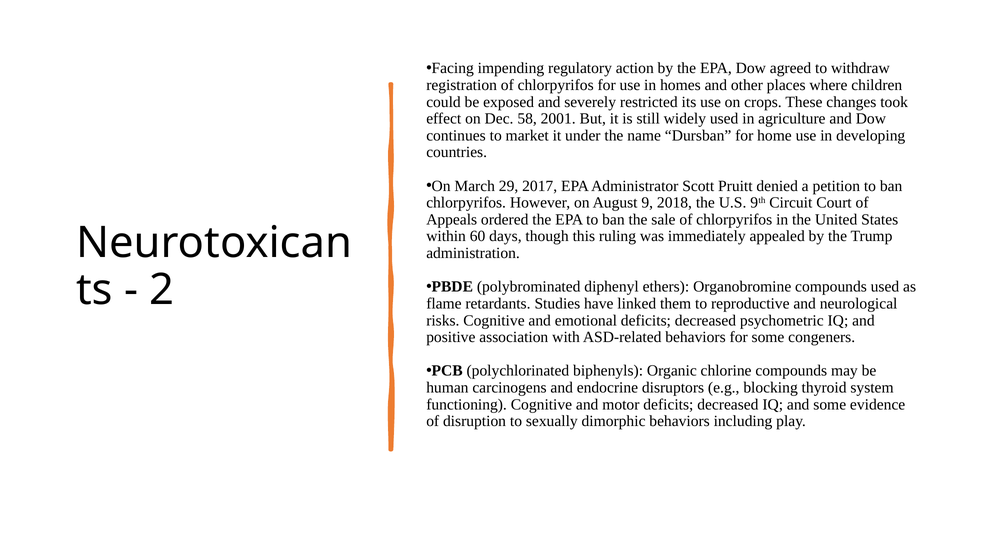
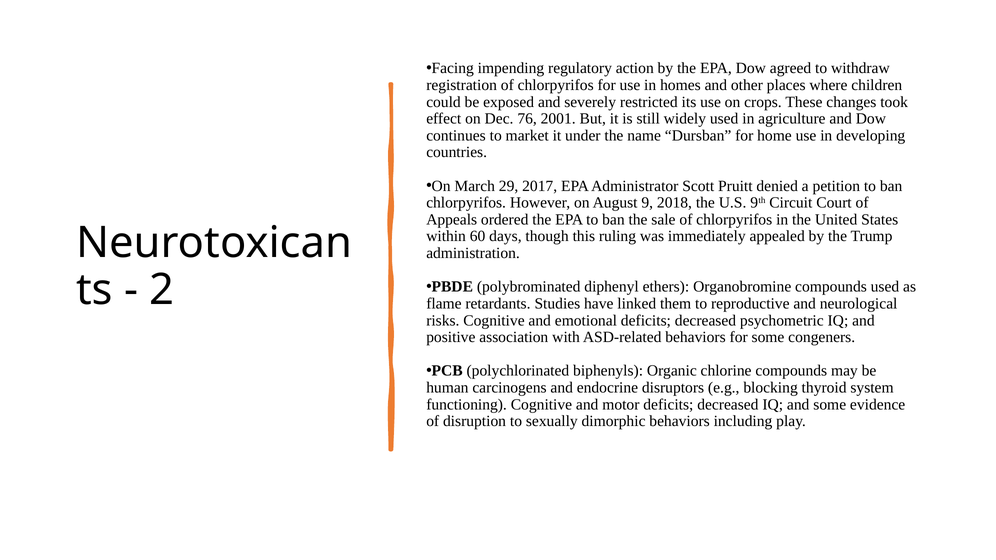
58: 58 -> 76
